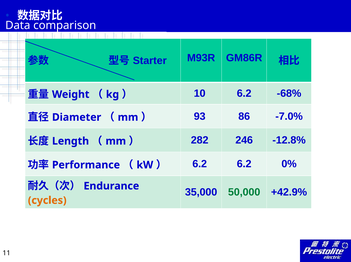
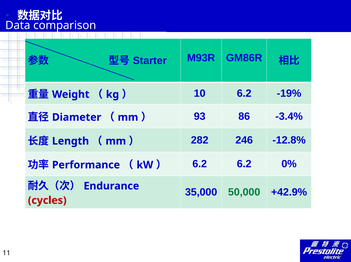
-68%: -68% -> -19%
-7.0%: -7.0% -> -3.4%
cycles colour: orange -> red
